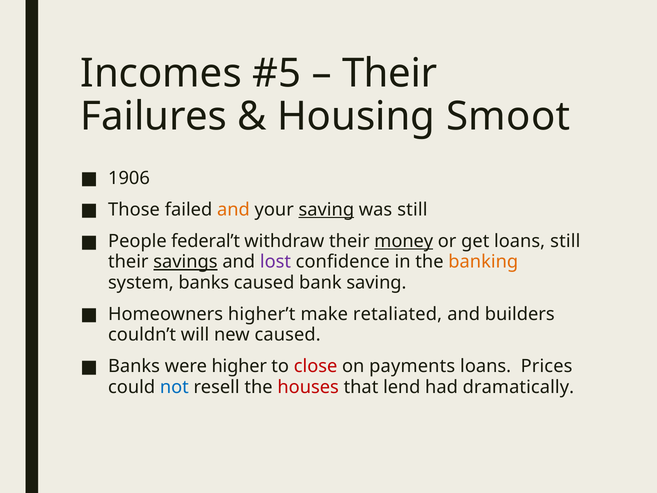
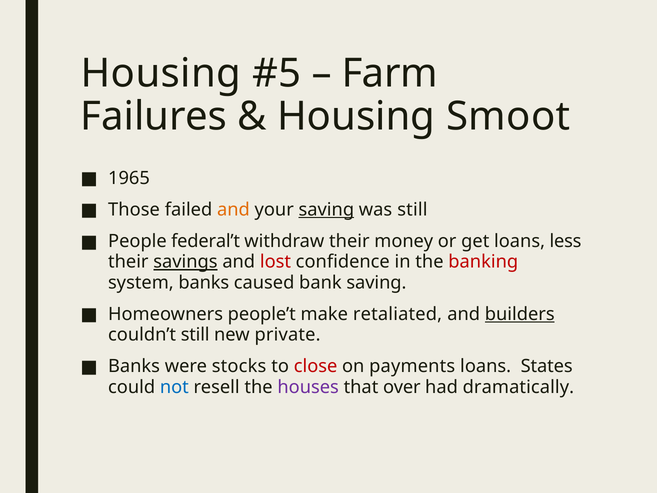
Incomes at (161, 74): Incomes -> Housing
Their at (390, 74): Their -> Farm
1906: 1906 -> 1965
money underline: present -> none
loans still: still -> less
lost colour: purple -> red
banking colour: orange -> red
higher’t: higher’t -> people’t
builders underline: none -> present
couldn’t will: will -> still
new caused: caused -> private
higher: higher -> stocks
Prices: Prices -> States
houses colour: red -> purple
lend: lend -> over
